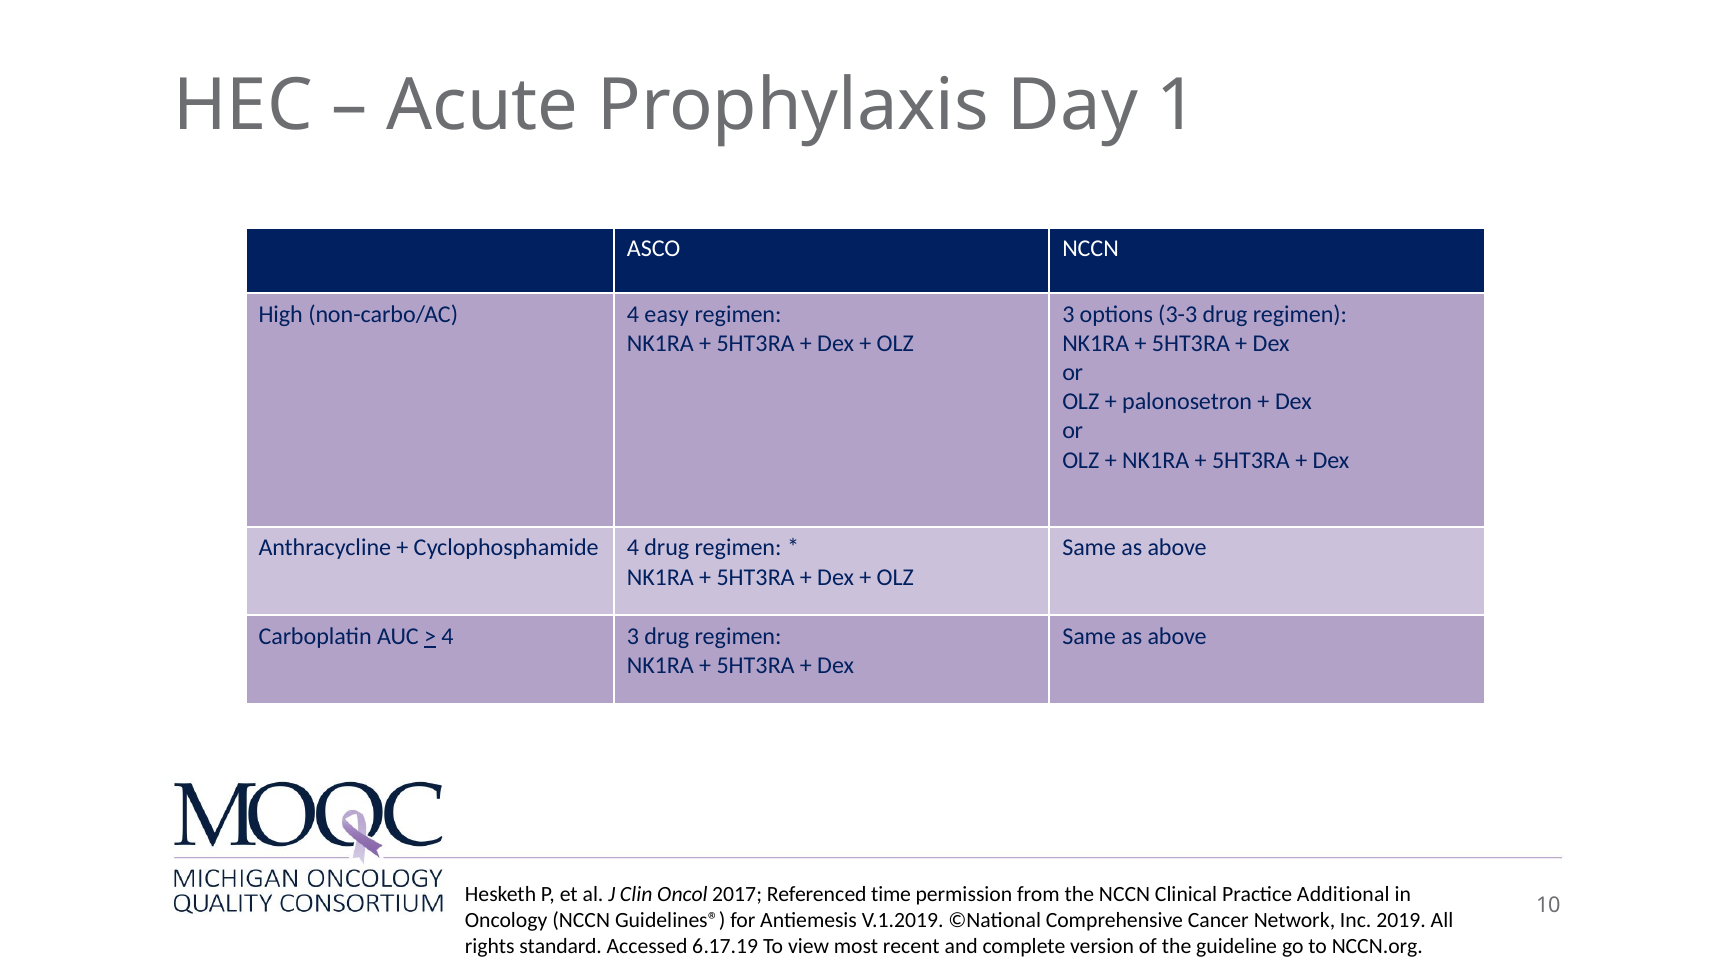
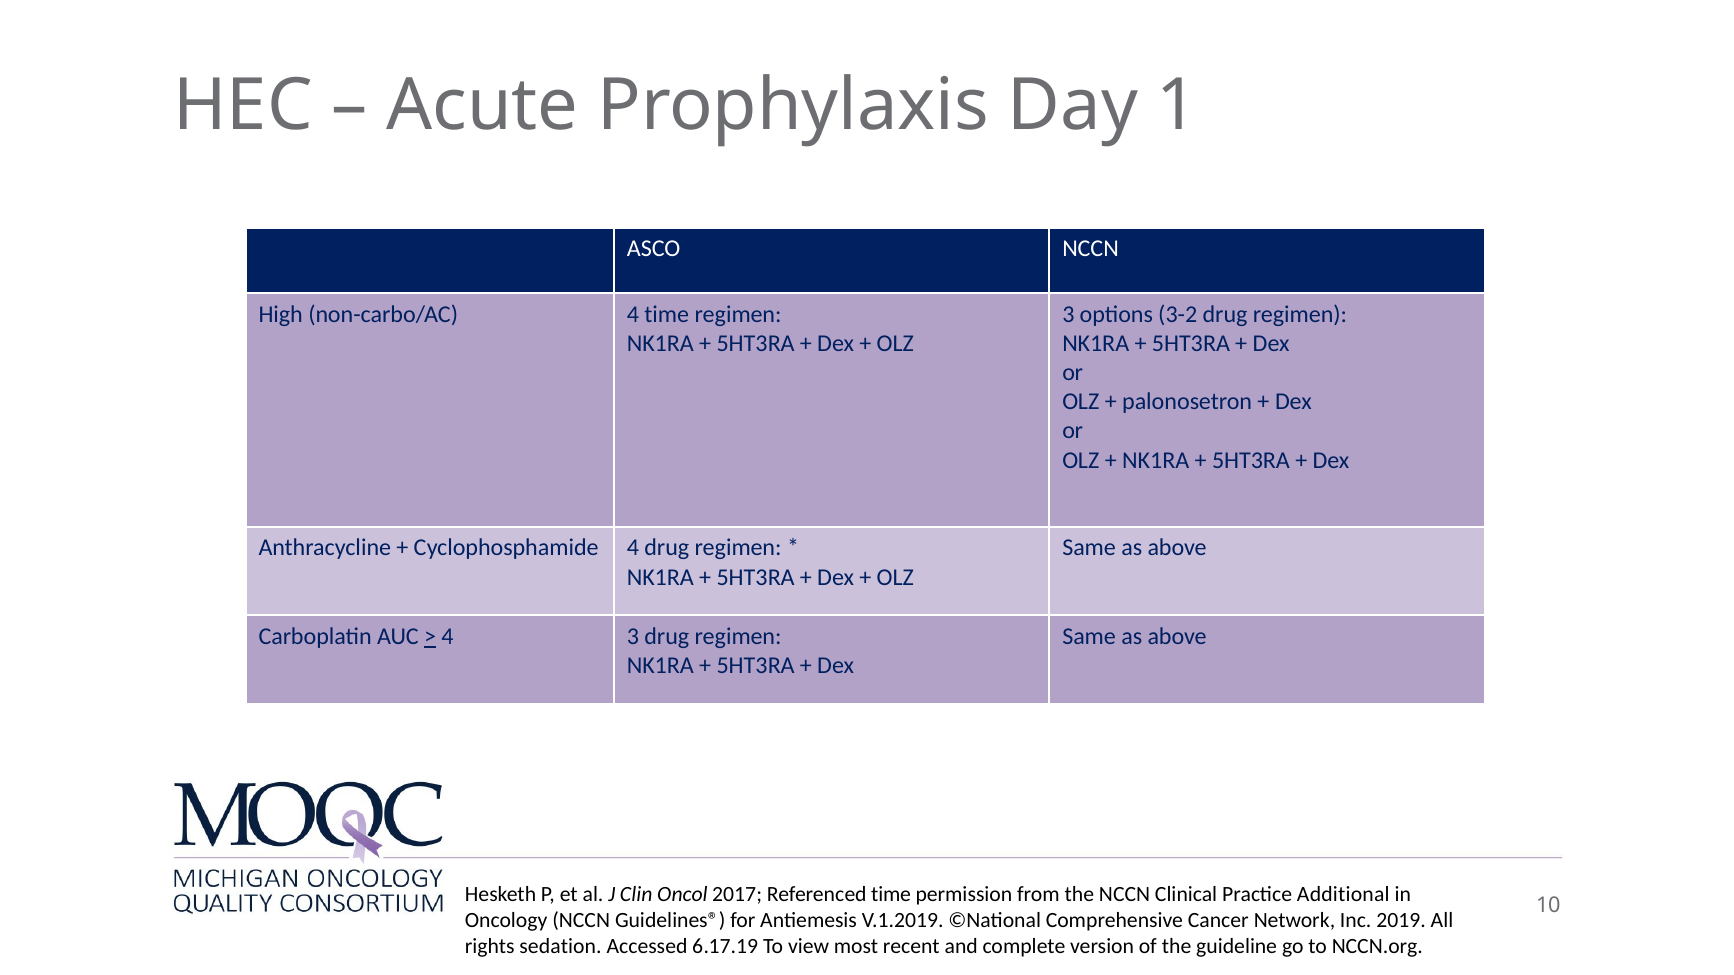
4 easy: easy -> time
3-3: 3-3 -> 3-2
standard: standard -> sedation
